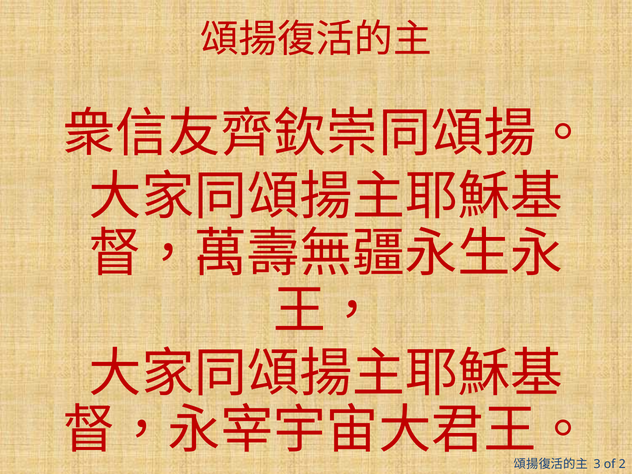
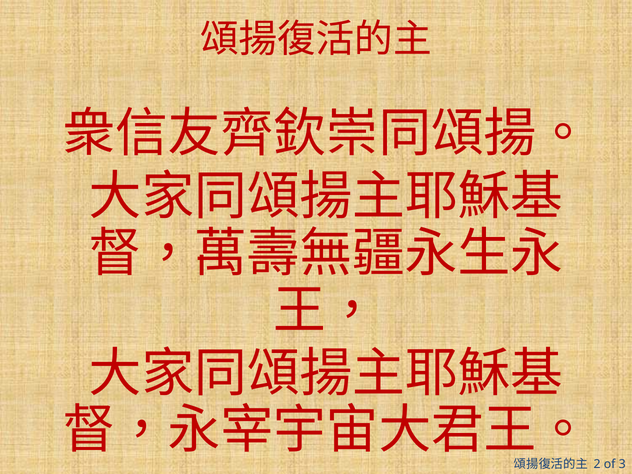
3: 3 -> 2
2: 2 -> 3
